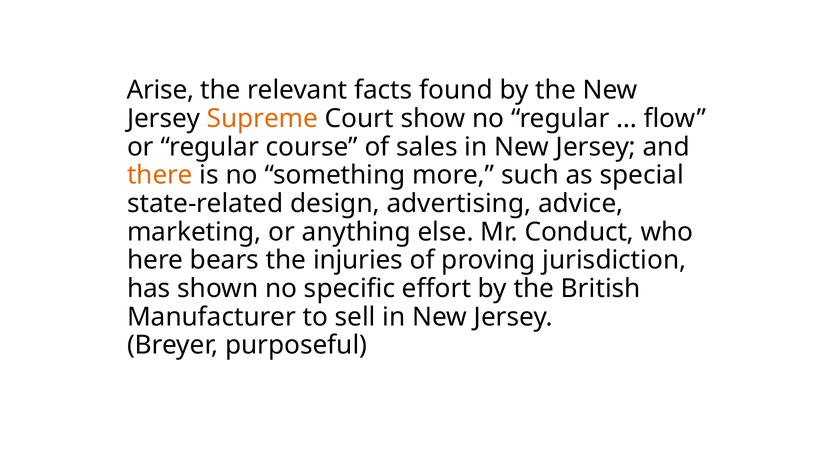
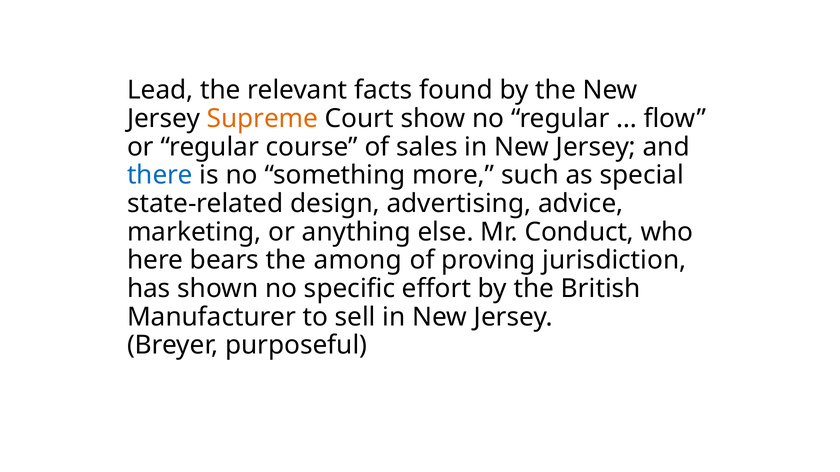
Arise: Arise -> Lead
there colour: orange -> blue
injuries: injuries -> among
